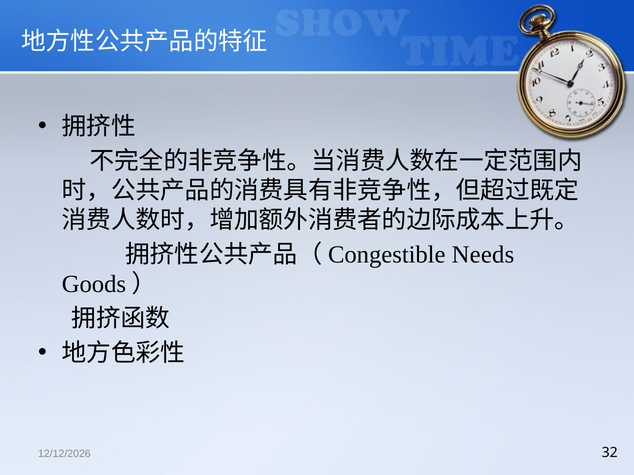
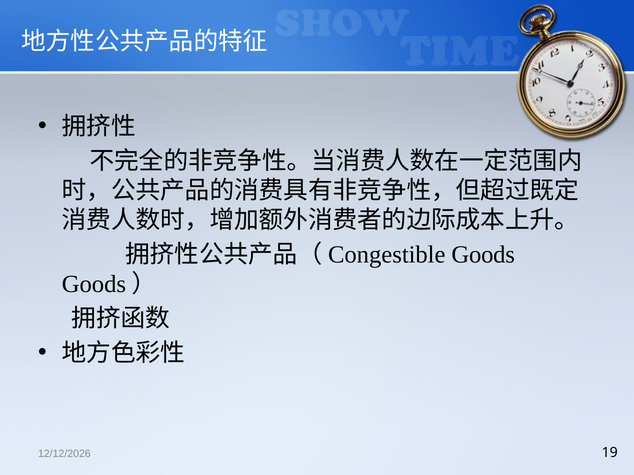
Needs at (483, 255): Needs -> Goods
32: 32 -> 19
